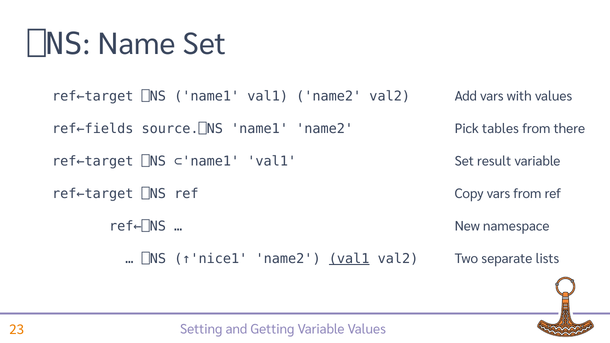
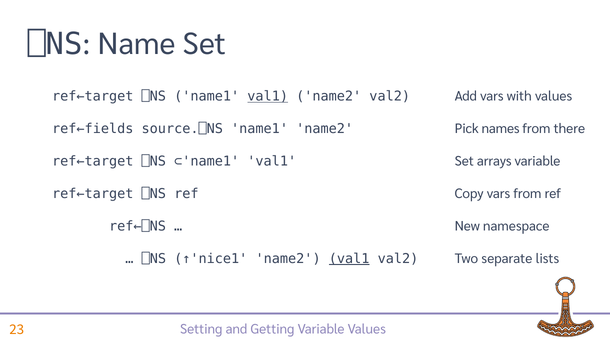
val1 at (268, 96) underline: none -> present
tables: tables -> names
result: result -> arrays
